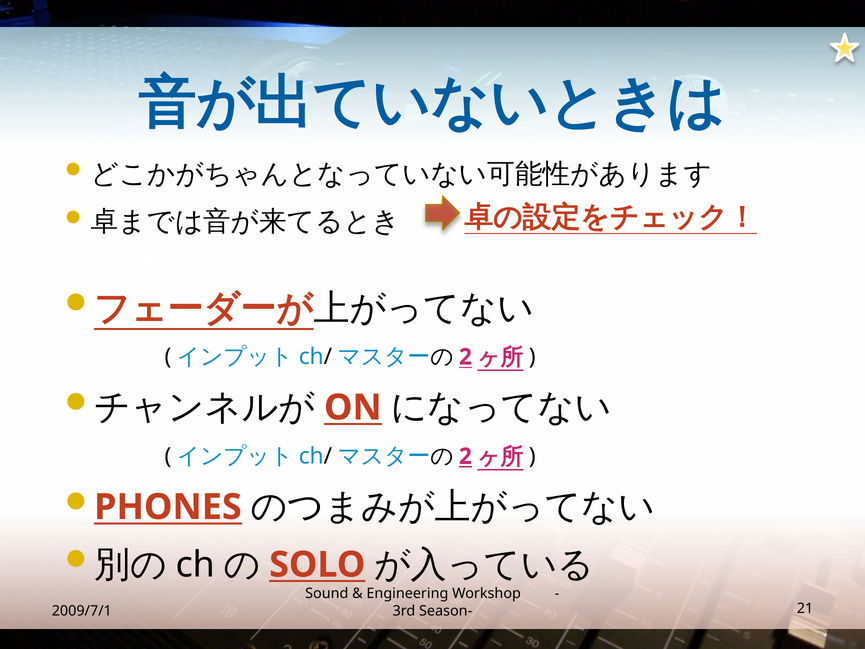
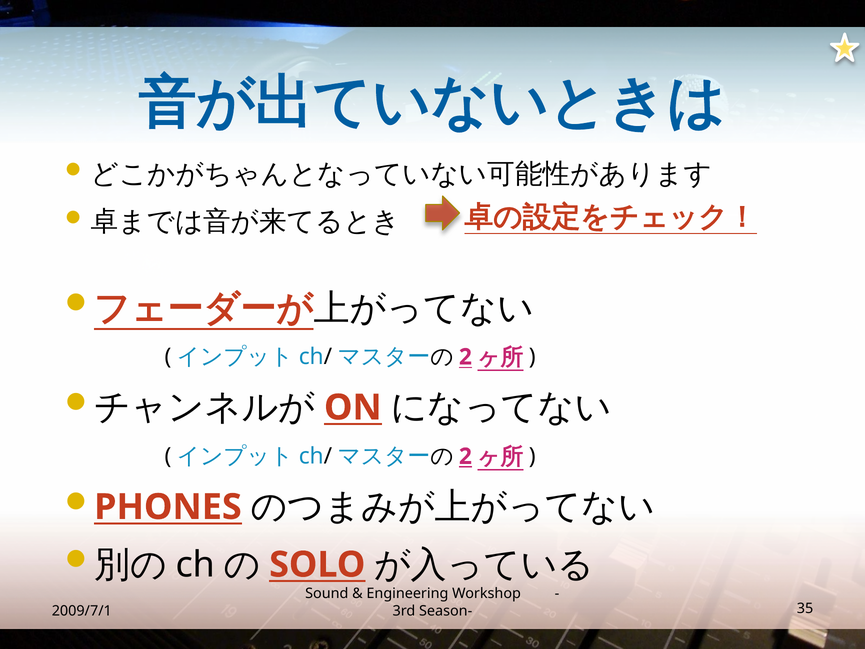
21: 21 -> 35
